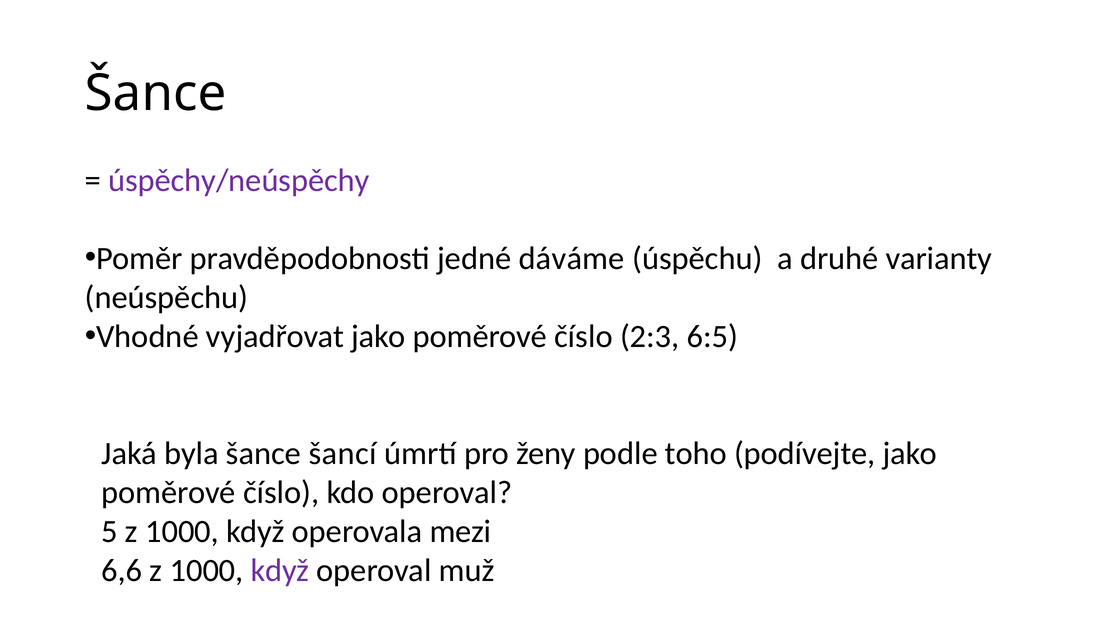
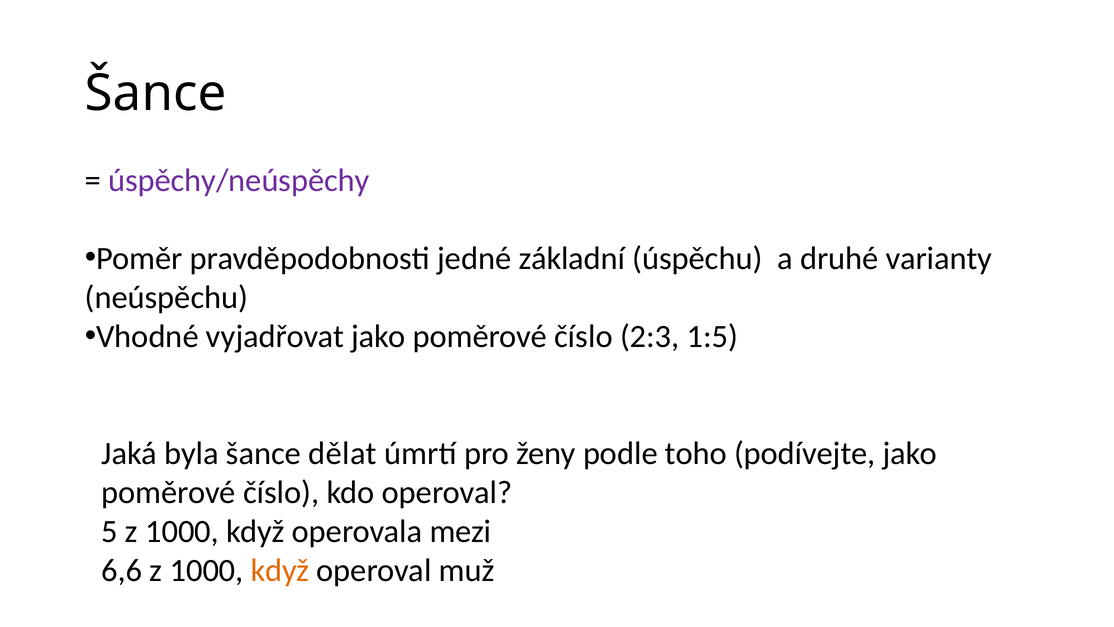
dáváme: dáváme -> základní
6:5: 6:5 -> 1:5
šancí: šancí -> dělat
když at (280, 570) colour: purple -> orange
